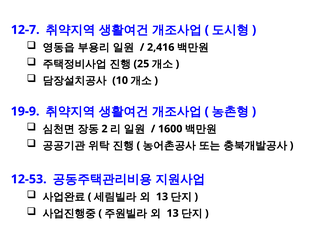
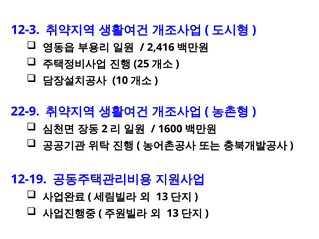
12-7: 12-7 -> 12-3
19-9: 19-9 -> 22-9
12-53: 12-53 -> 12-19
